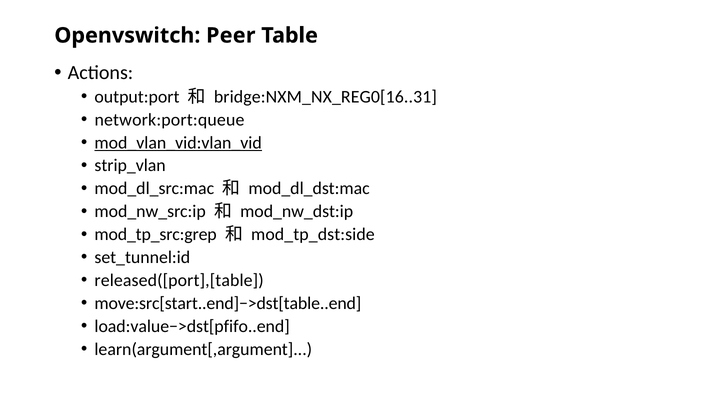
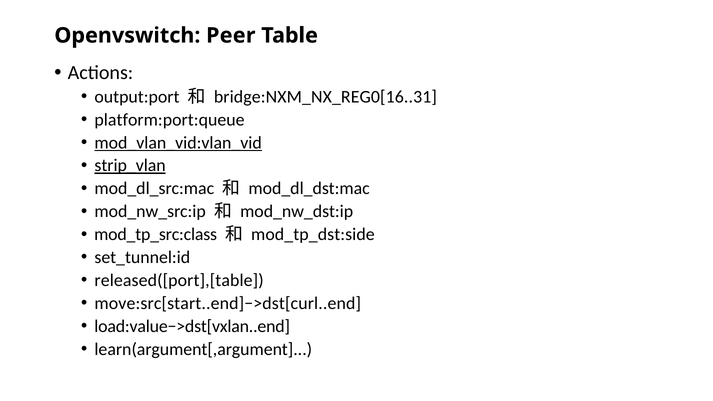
network:port:queue: network:port:queue -> platform:port:queue
strip_vlan underline: none -> present
mod_tp_src:grep: mod_tp_src:grep -> mod_tp_src:class
move:src[start..end]−>dst[table..end: move:src[start..end]−>dst[table..end -> move:src[start..end]−>dst[curl..end
load:value−>dst[pfifo..end: load:value−>dst[pfifo..end -> load:value−>dst[vxlan..end
